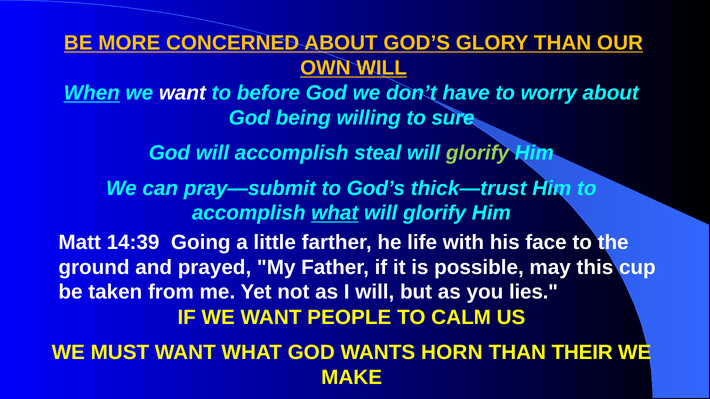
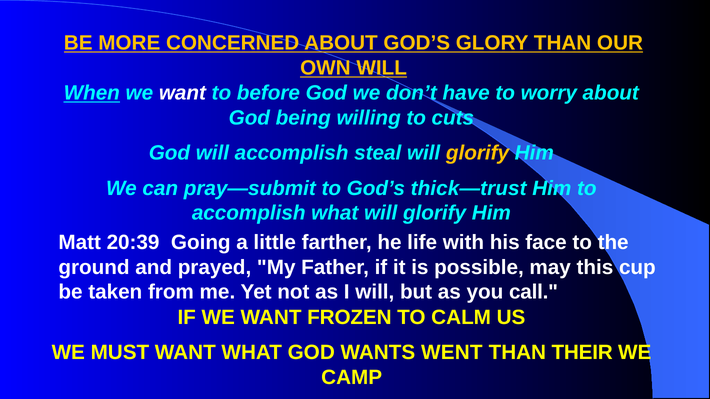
sure: sure -> cuts
glorify at (478, 153) colour: light green -> yellow
what at (335, 213) underline: present -> none
14:39: 14:39 -> 20:39
lies: lies -> call
PEOPLE: PEOPLE -> FROZEN
HORN: HORN -> WENT
MAKE: MAKE -> CAMP
